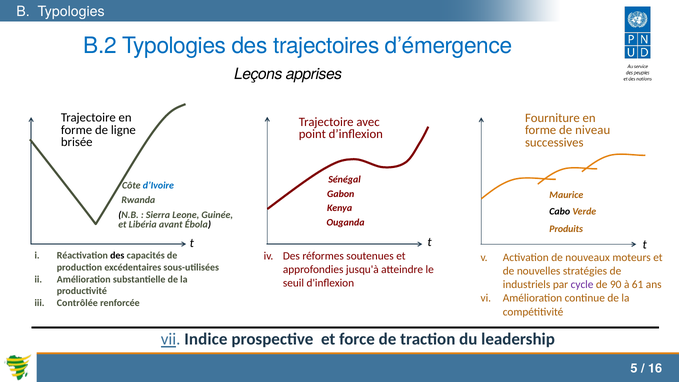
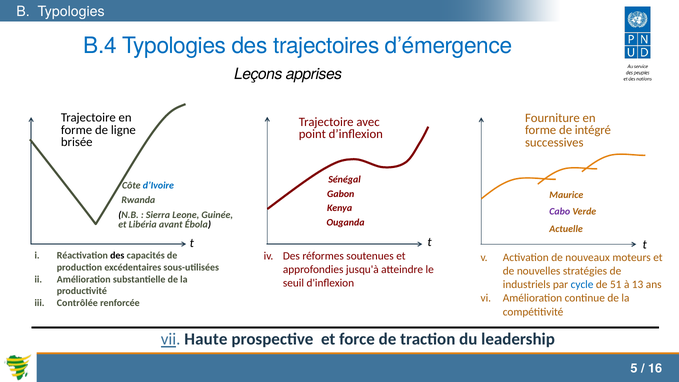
B.2: B.2 -> B.4
niveau: niveau -> intégré
Cabo colour: black -> purple
Produits: Produits -> Actuelle
cycle colour: purple -> blue
90: 90 -> 51
61: 61 -> 13
Indice: Indice -> Haute
